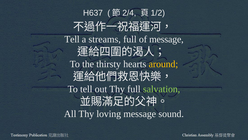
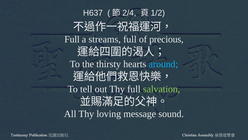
Tell at (72, 39): Tell -> Full
of message: message -> precious
around colour: yellow -> light blue
